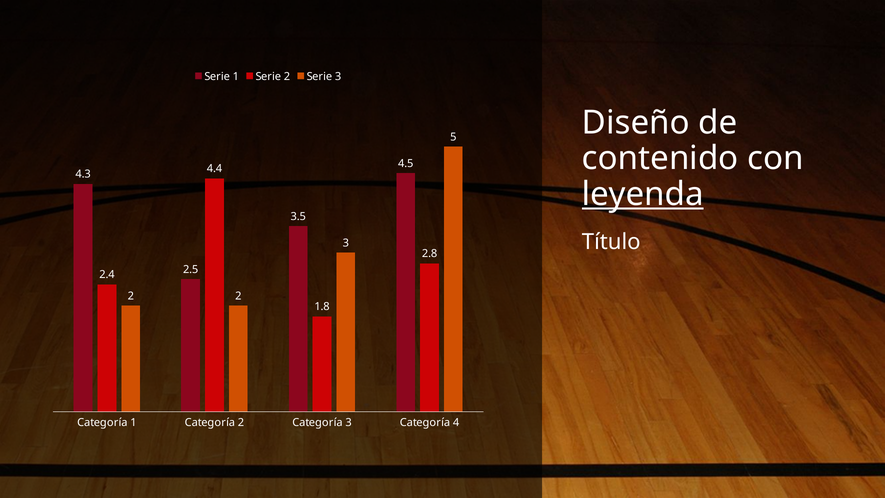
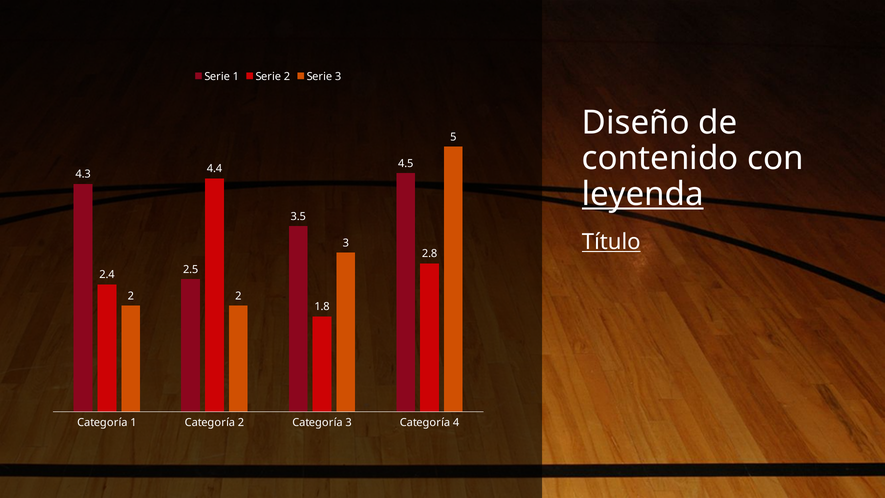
Título underline: none -> present
